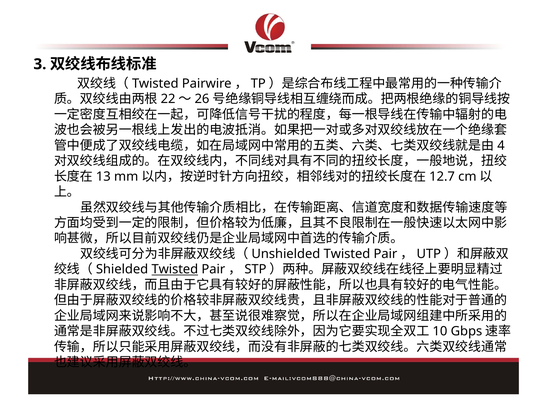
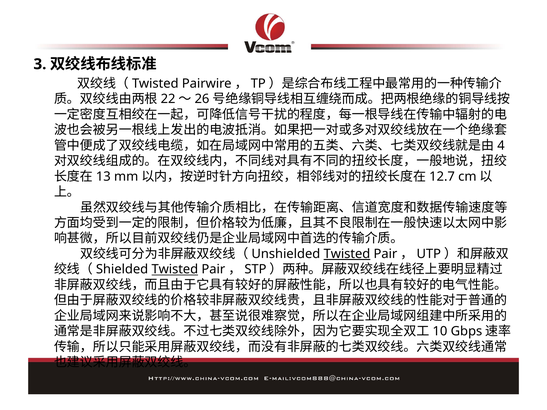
Twisted at (347, 254) underline: none -> present
